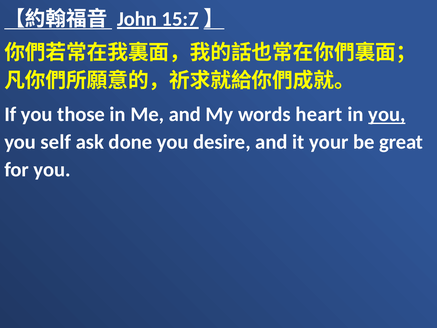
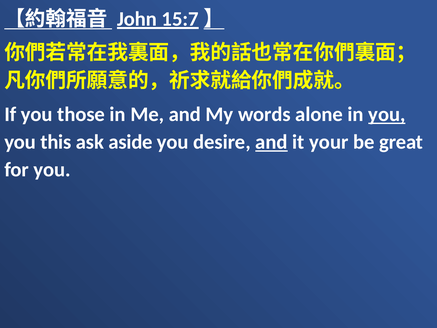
heart: heart -> alone
self: self -> this
done: done -> aside
and at (271, 142) underline: none -> present
